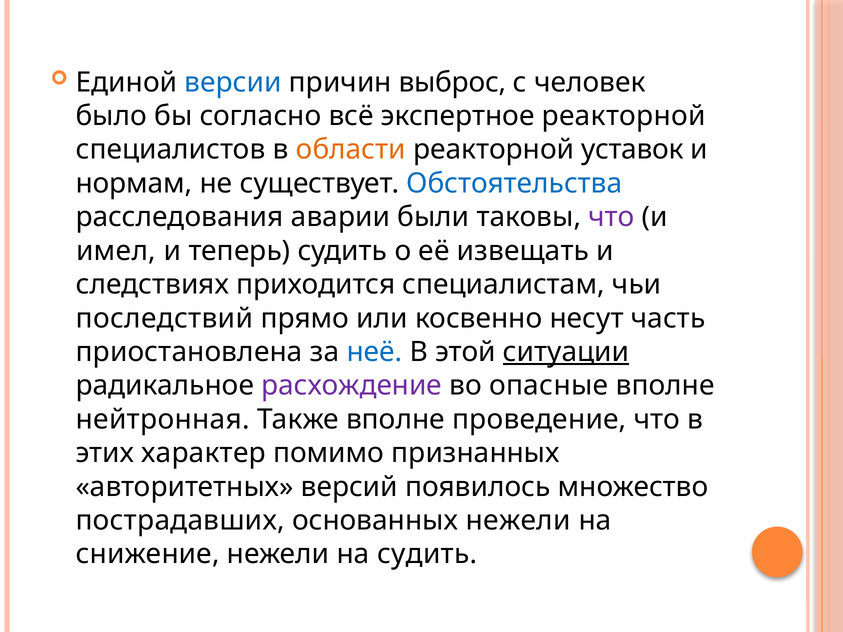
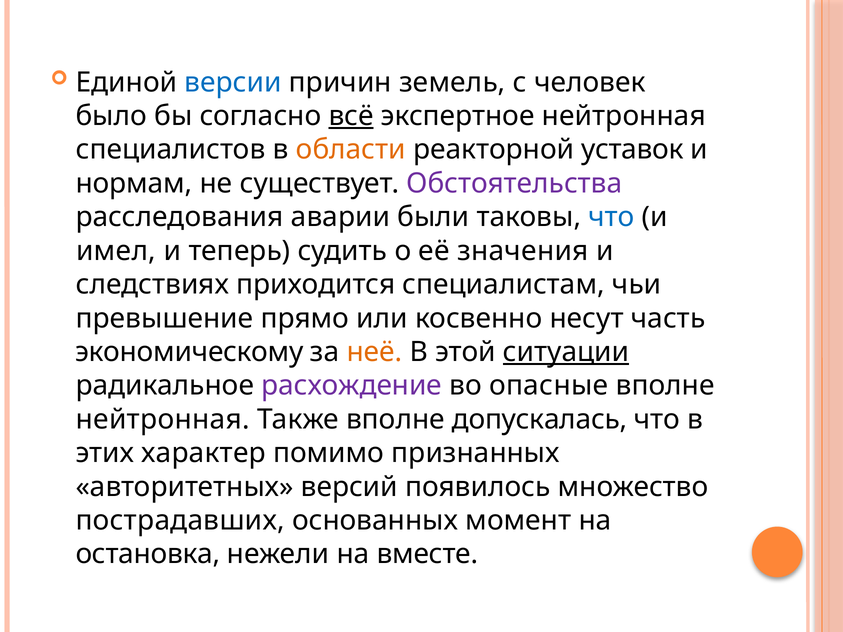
выброс: выброс -> земель
всё underline: none -> present
экспертное реакторной: реакторной -> нейтронная
Обстоятельства colour: blue -> purple
что at (611, 217) colour: purple -> blue
извещать: извещать -> значения
последствий: последствий -> превышение
приостановлена: приостановлена -> экономическому
неё colour: blue -> orange
проведение: проведение -> допускалась
основанных нежели: нежели -> момент
снижение: снижение -> остановка
на судить: судить -> вместе
